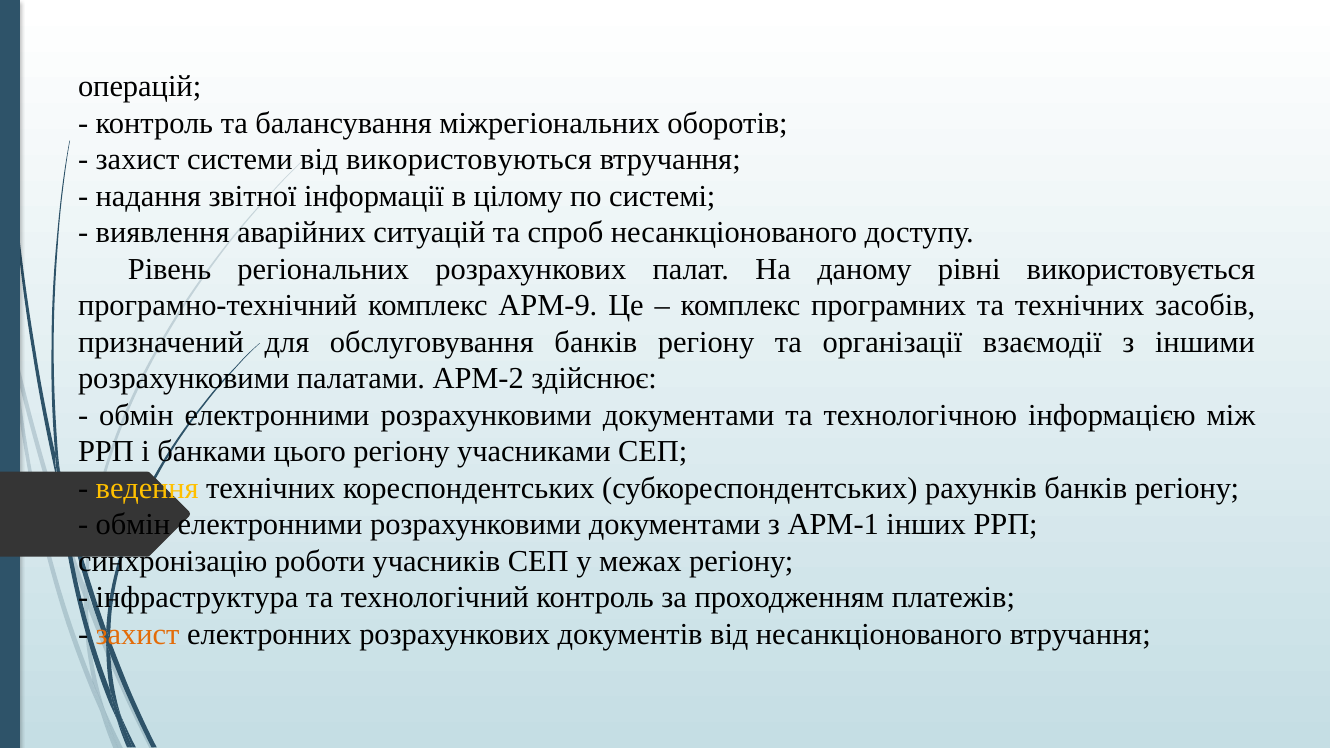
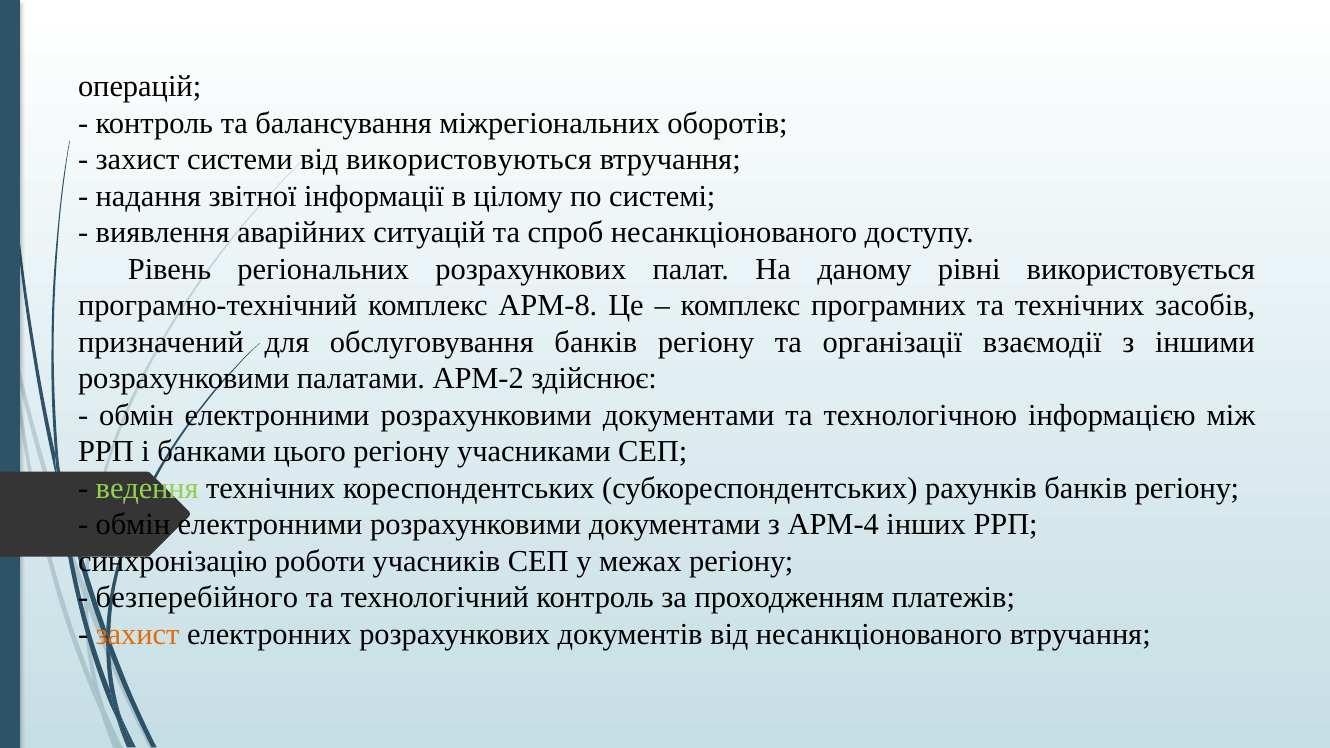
АРМ-9: АРМ-9 -> АРМ-8
ведення colour: yellow -> light green
АРМ-1: АРМ-1 -> АРМ-4
інфраструктура: інфраструктура -> безперебійного
